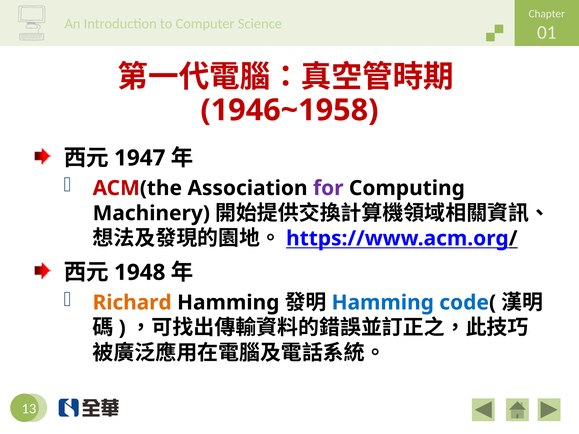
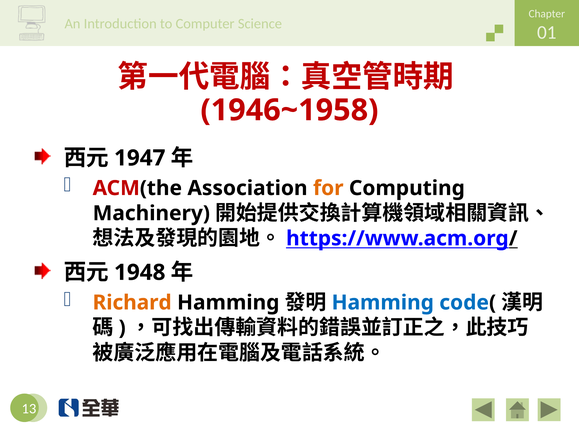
for colour: purple -> orange
